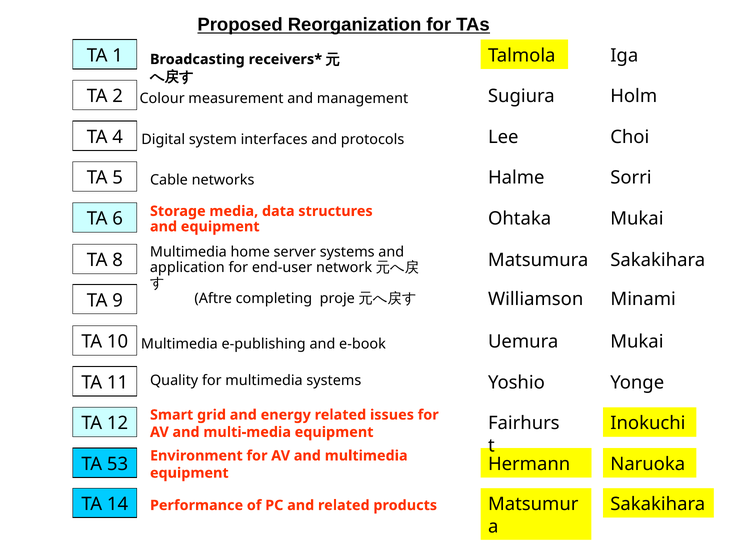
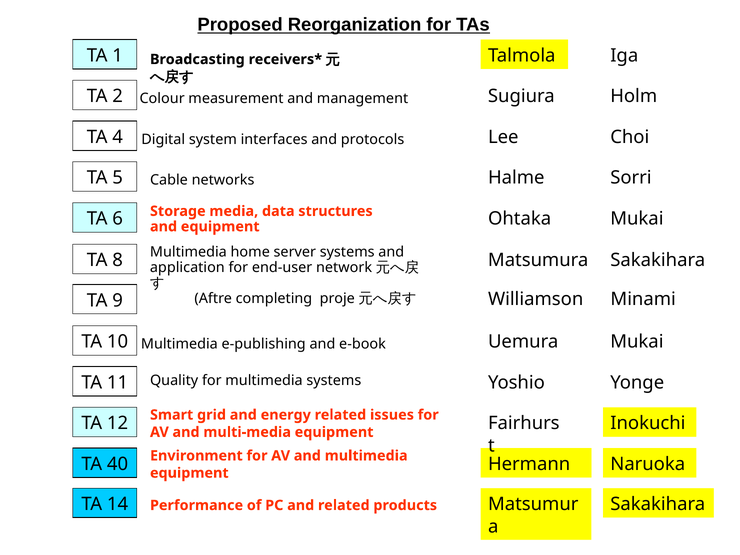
53: 53 -> 40
